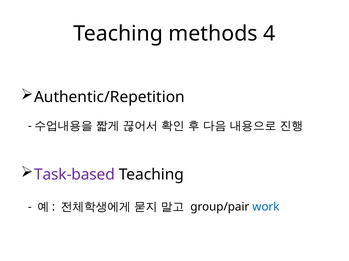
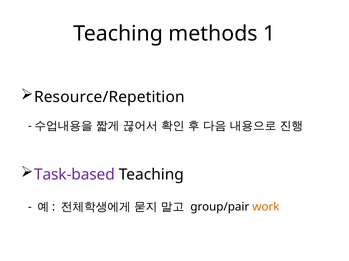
4: 4 -> 1
Authentic/Repetition: Authentic/Repetition -> Resource/Repetition
work colour: blue -> orange
